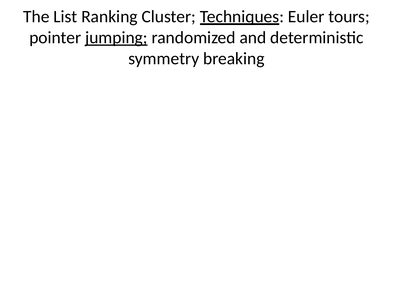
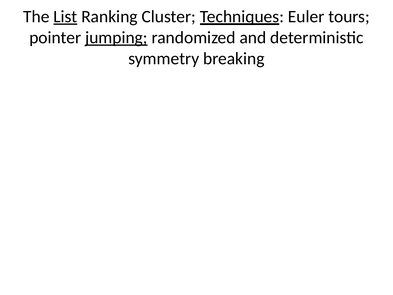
List underline: none -> present
